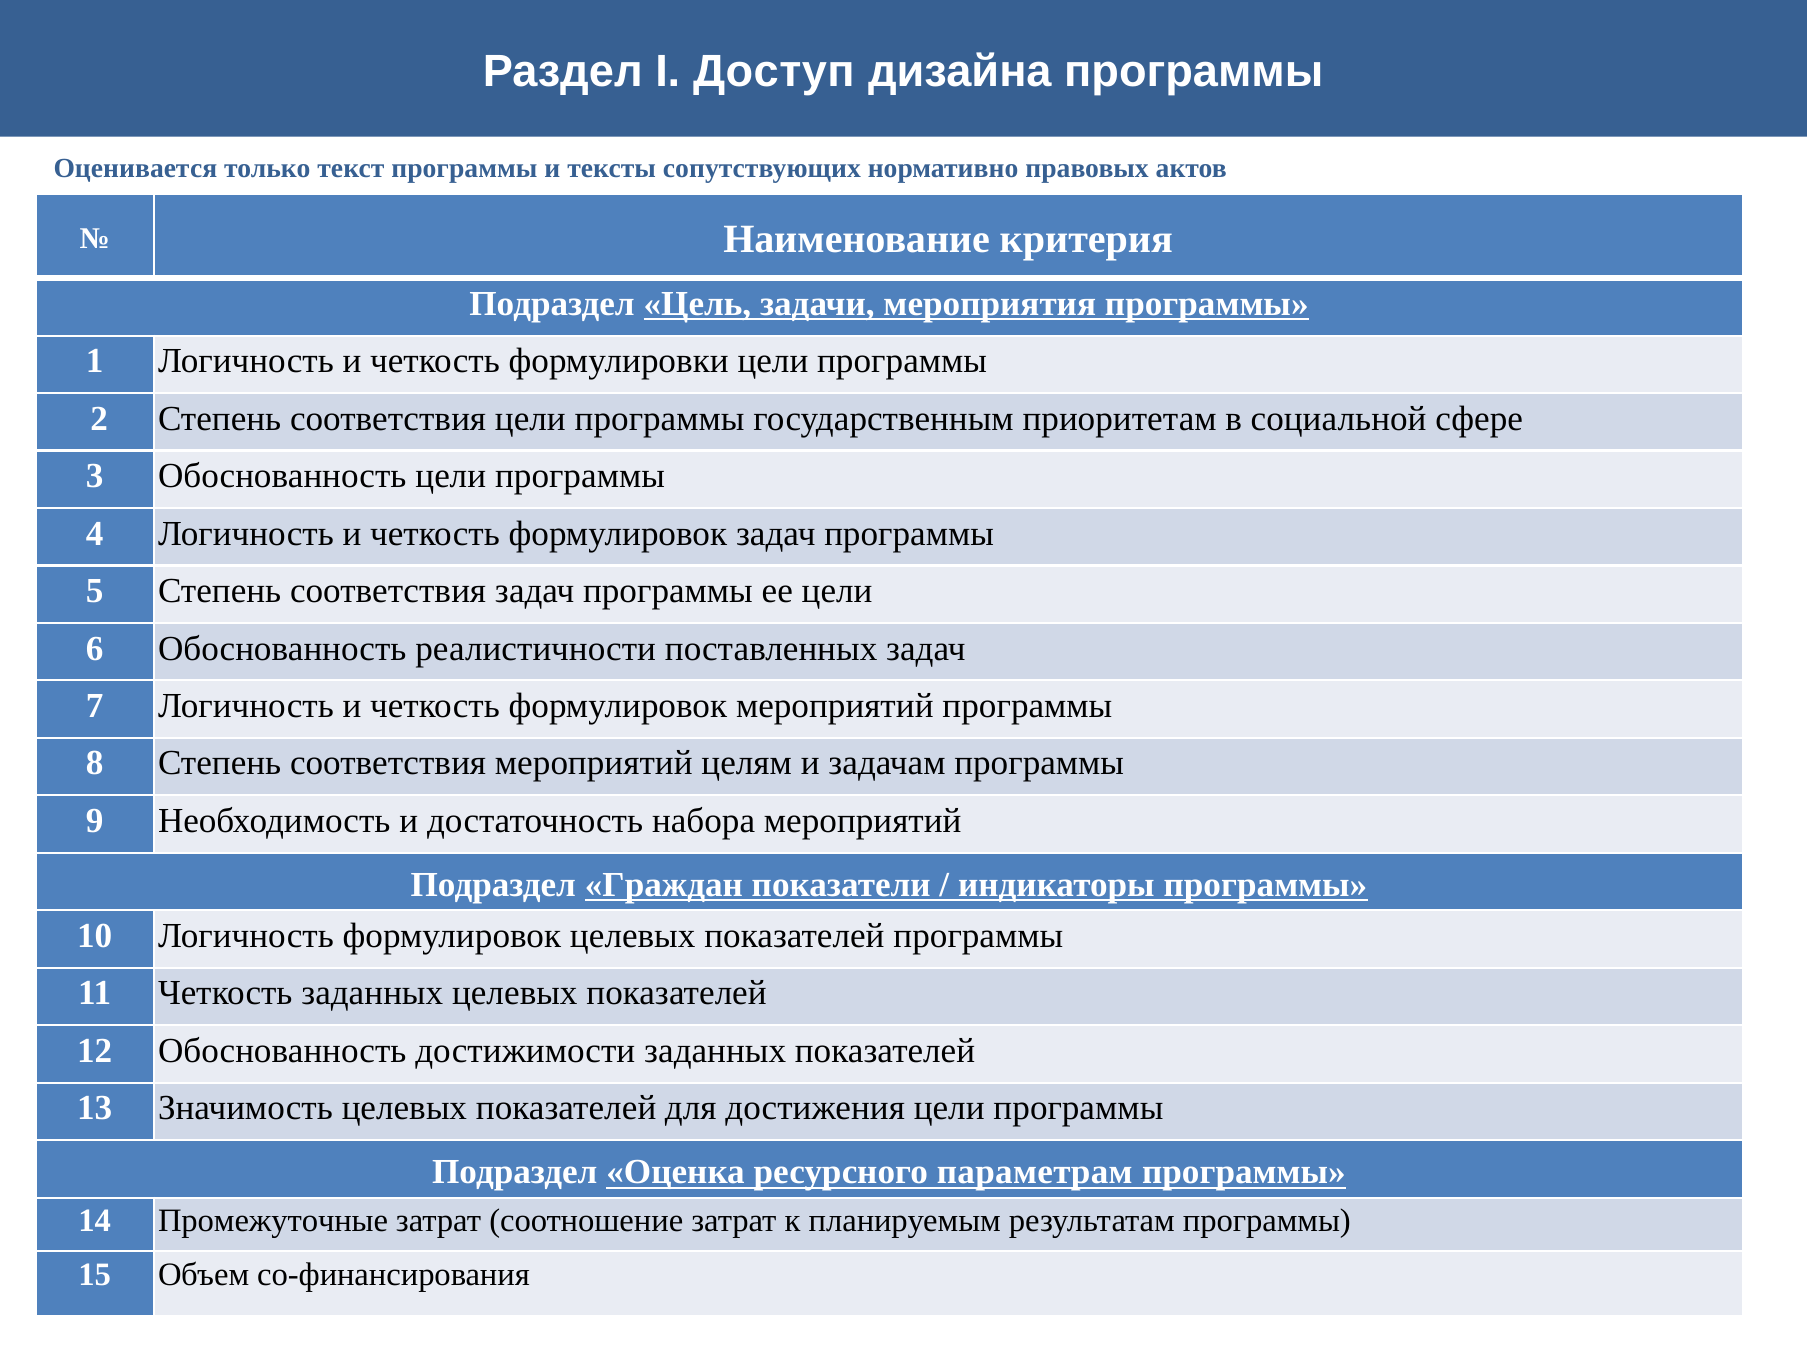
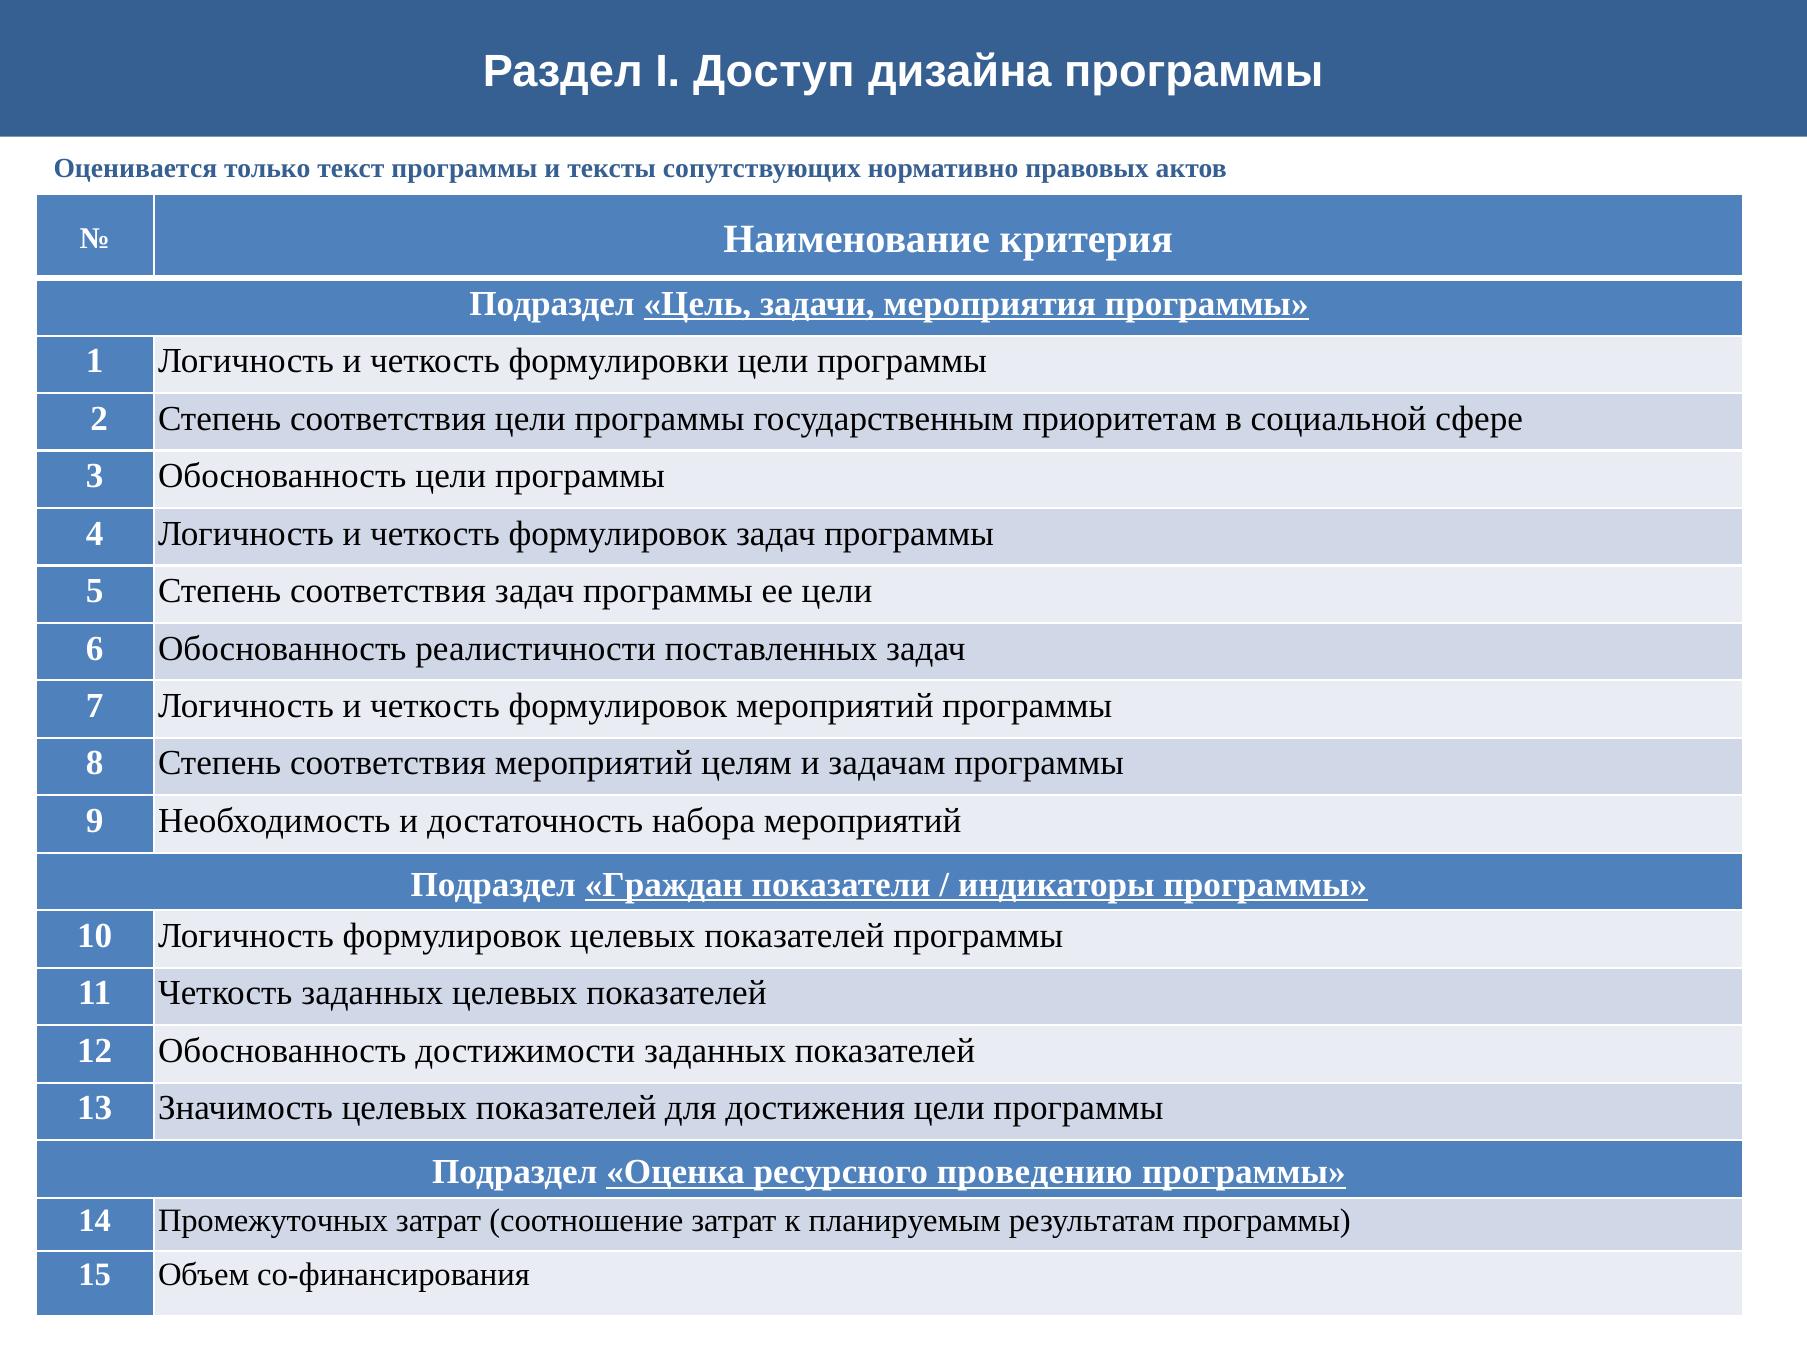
параметрам: параметрам -> проведению
Промежуточные: Промежуточные -> Промежуточных
